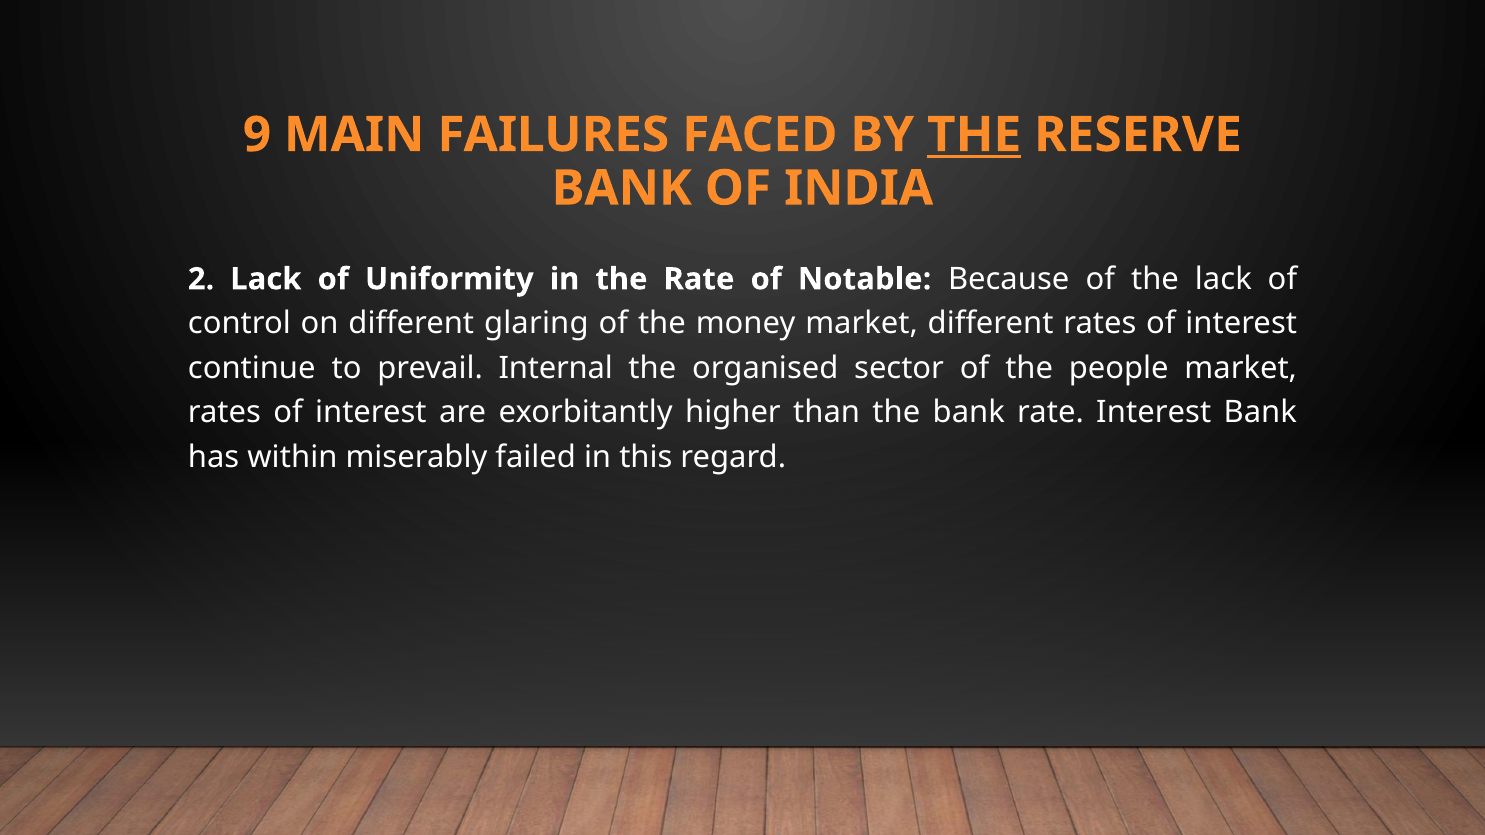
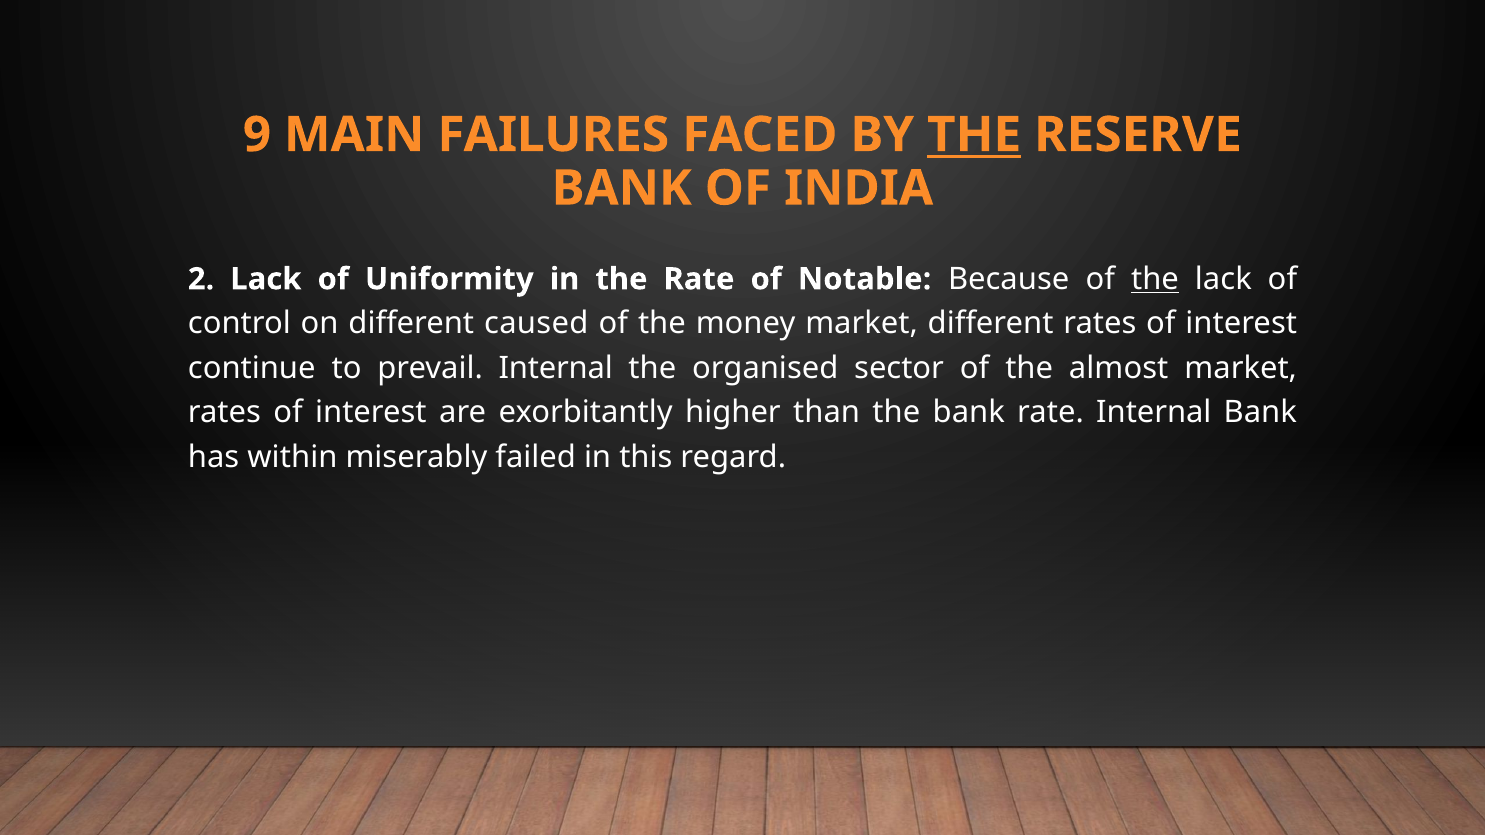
the at (1155, 279) underline: none -> present
glaring: glaring -> caused
people: people -> almost
rate Interest: Interest -> Internal
